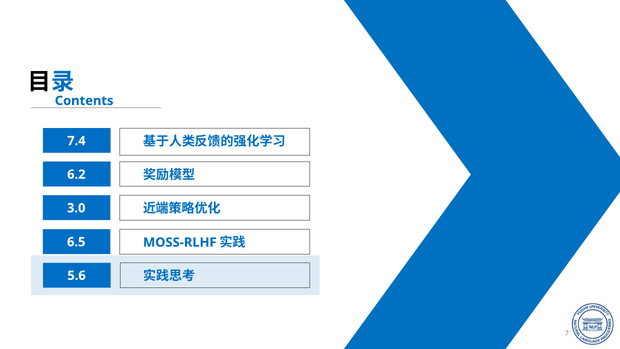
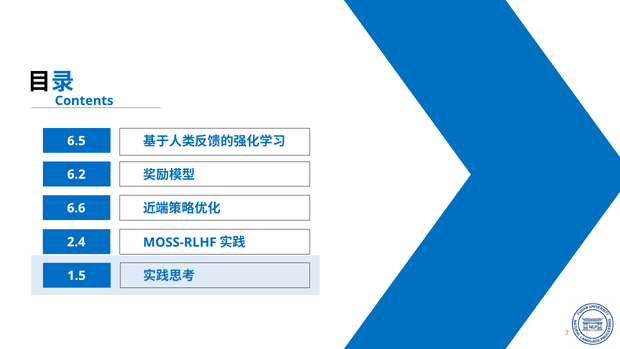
7.4: 7.4 -> 6.5
3.0: 3.0 -> 6.6
6.5: 6.5 -> 2.4
5.6: 5.6 -> 1.5
